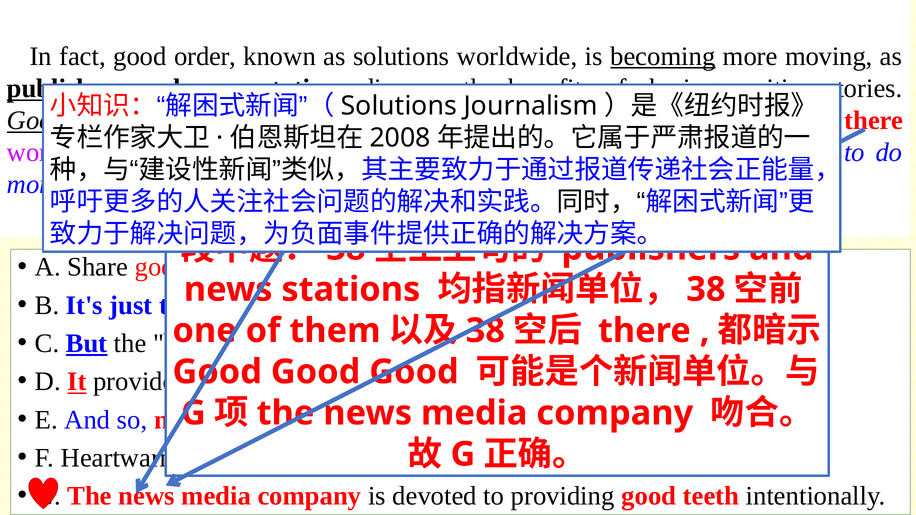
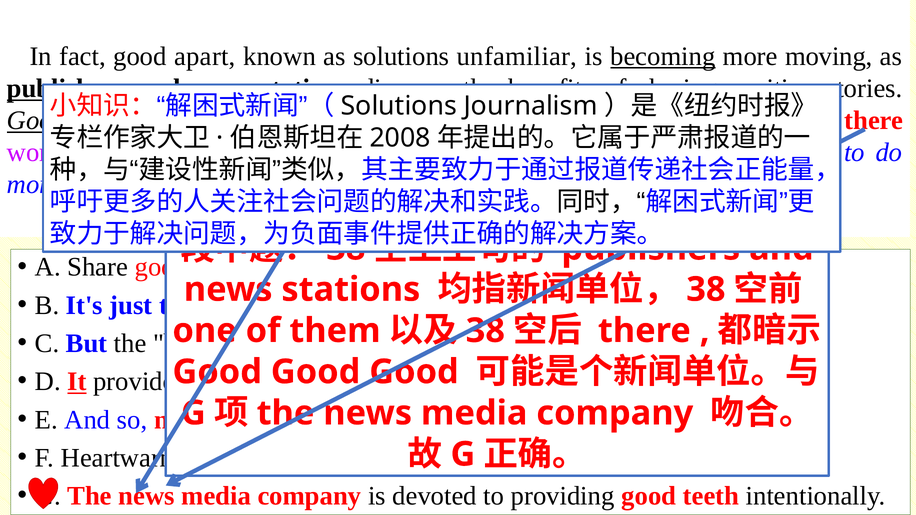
order: order -> apart
worldwide: worldwide -> unfamiliar
But underline: present -> none
